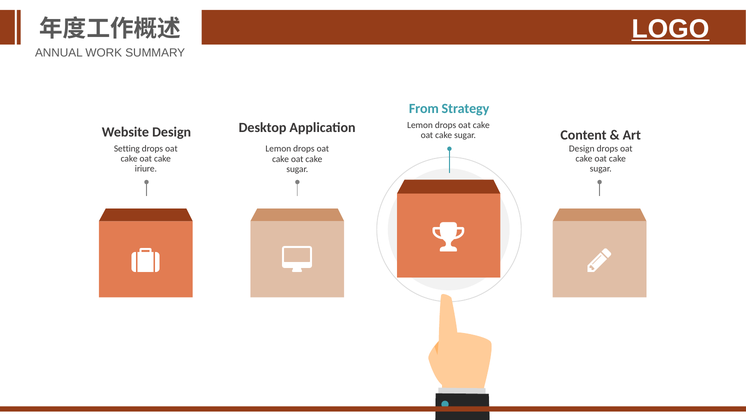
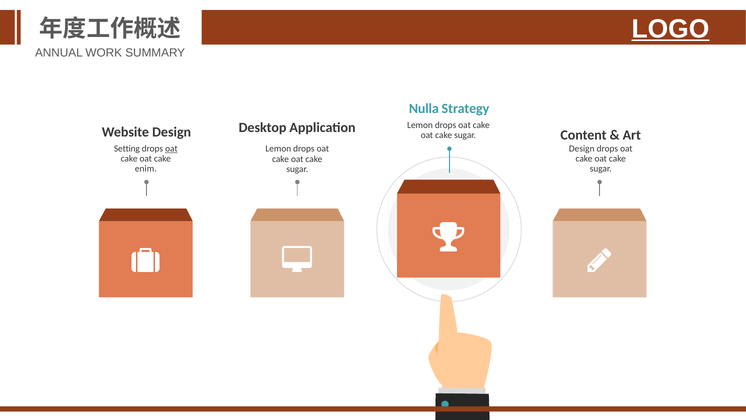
From: From -> Nulla
oat at (171, 149) underline: none -> present
iriure: iriure -> enim
